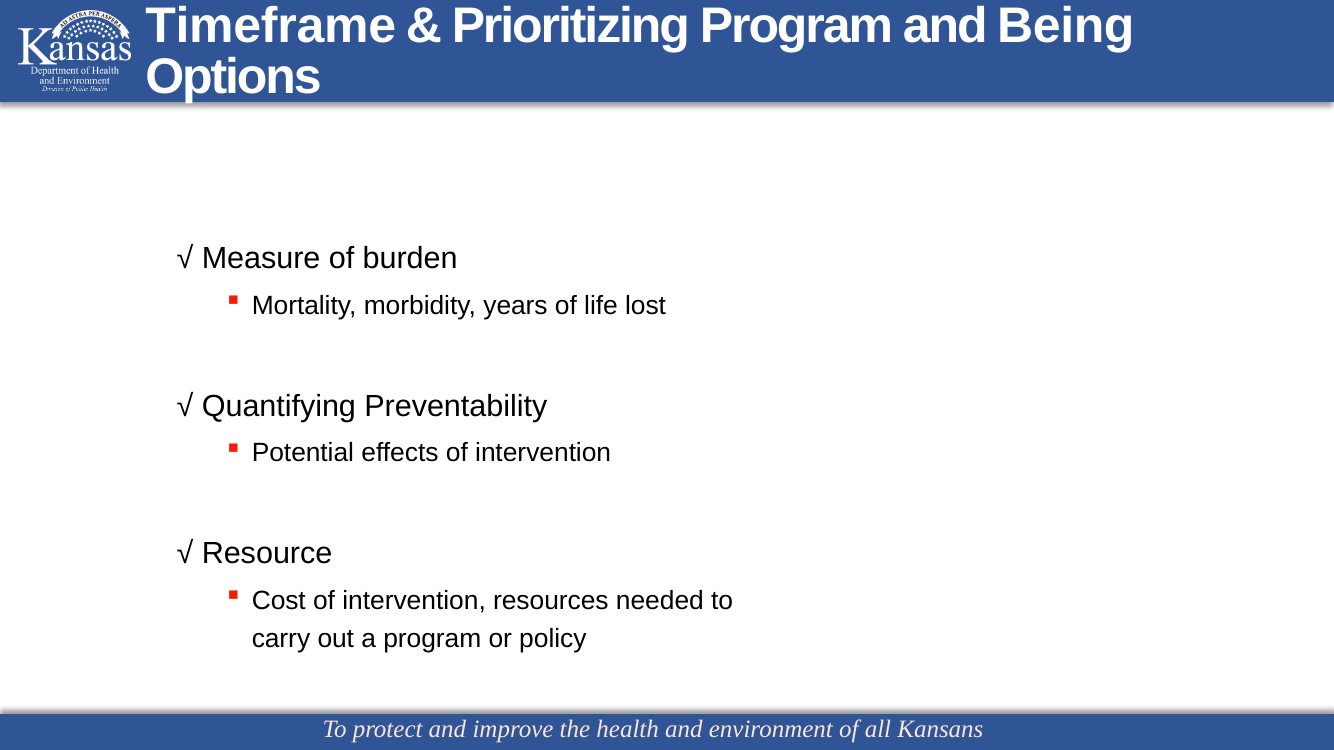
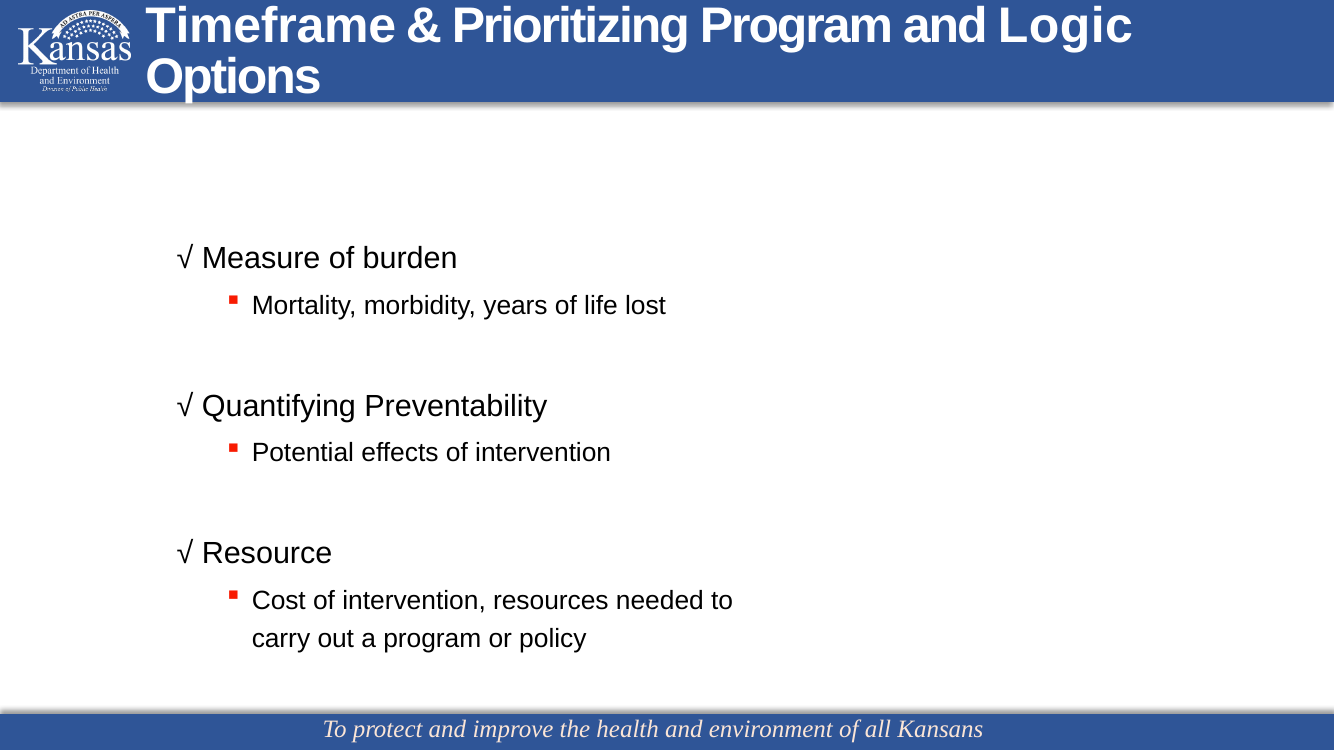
Being: Being -> Logic
